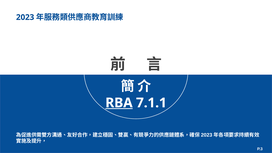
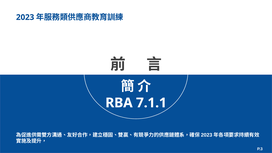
RBA underline: present -> none
